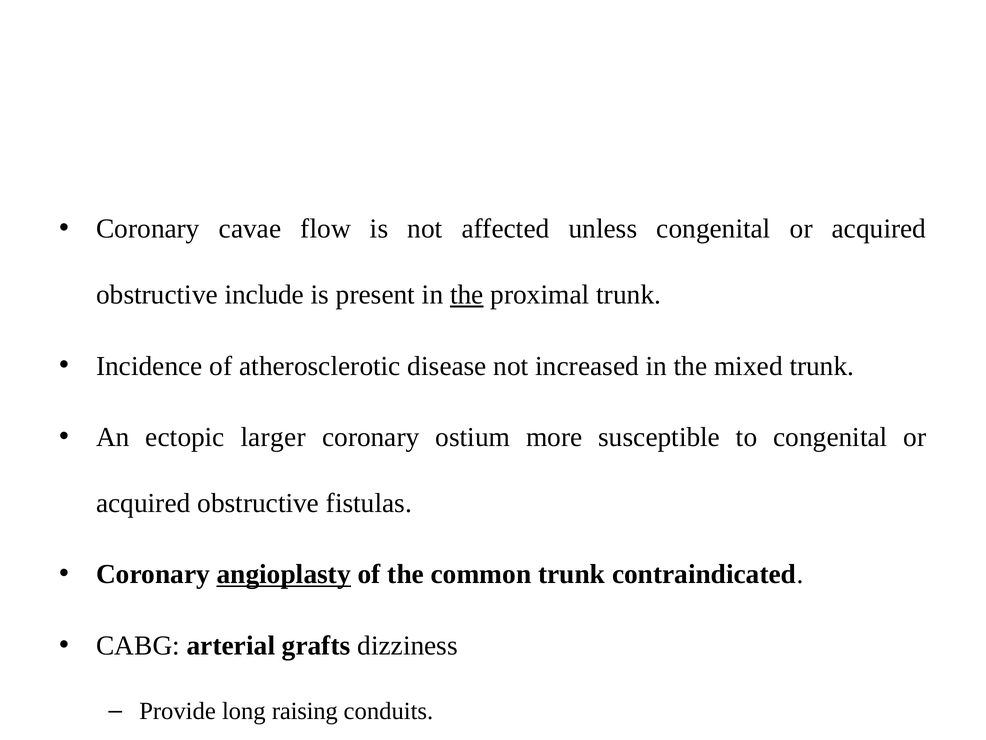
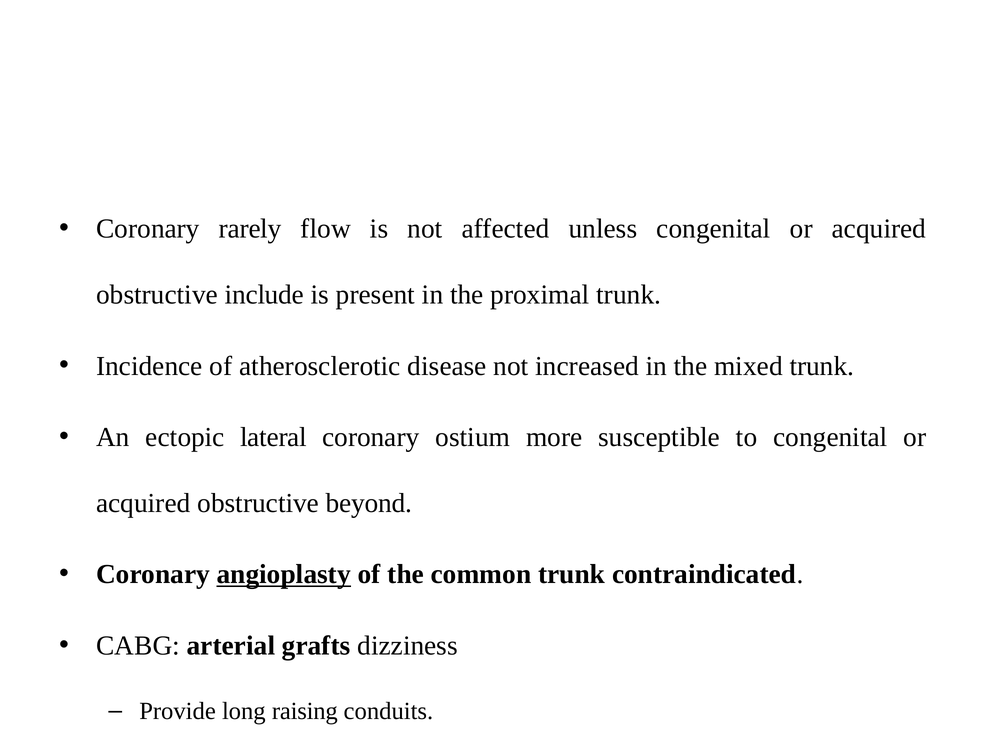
cavae: cavae -> rarely
the at (467, 294) underline: present -> none
larger: larger -> lateral
fistulas: fistulas -> beyond
